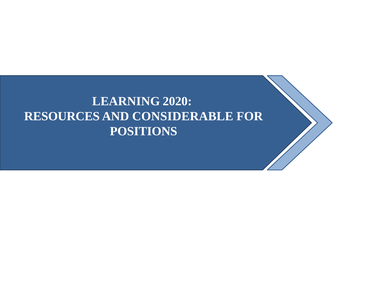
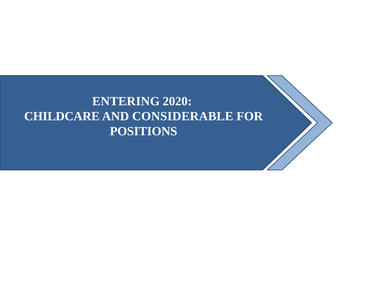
LEARNING: LEARNING -> ENTERING
RESOURCES: RESOURCES -> CHILDCARE
